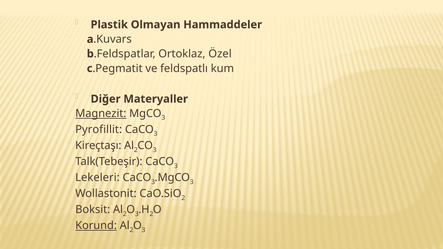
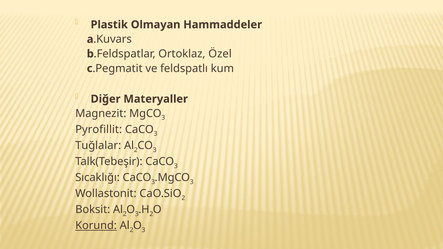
Magnezit underline: present -> none
Kireçtaşı: Kireçtaşı -> Tuğlalar
Lekeleri: Lekeleri -> Sıcaklığı
